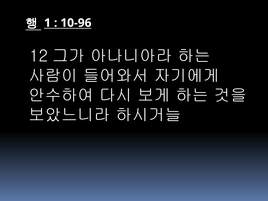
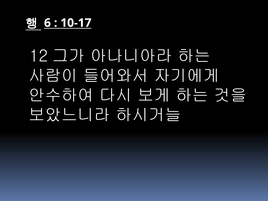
1: 1 -> 6
10-96: 10-96 -> 10-17
